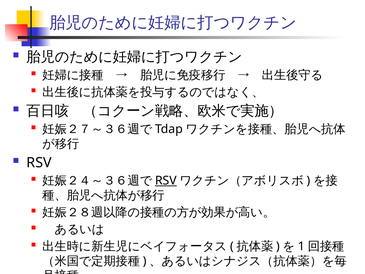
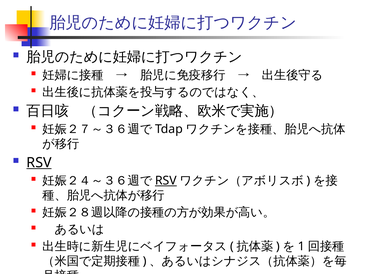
RSV at (39, 162) underline: none -> present
